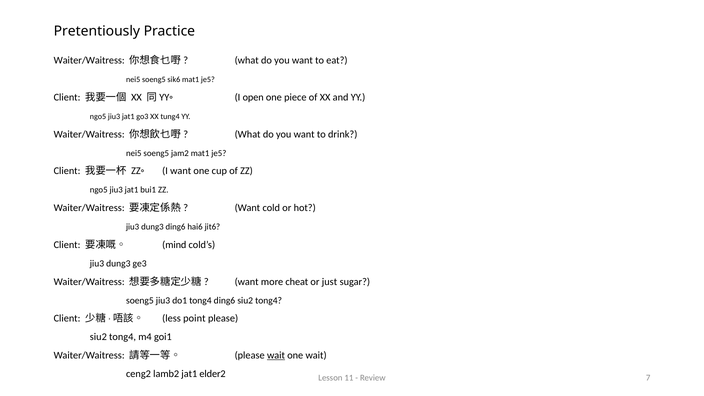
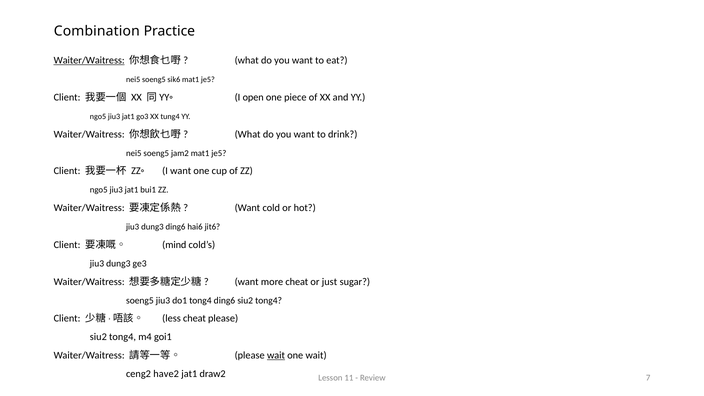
Pretentiously: Pretentiously -> Combination
Waiter/Waitress at (89, 60) underline: none -> present
less point: point -> cheat
lamb2: lamb2 -> have2
elder2: elder2 -> draw2
